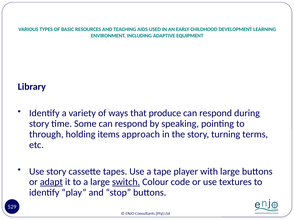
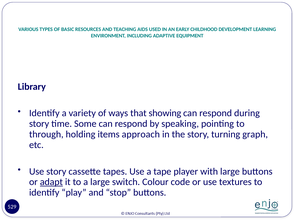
produce: produce -> showing
terms: terms -> graph
switch underline: present -> none
